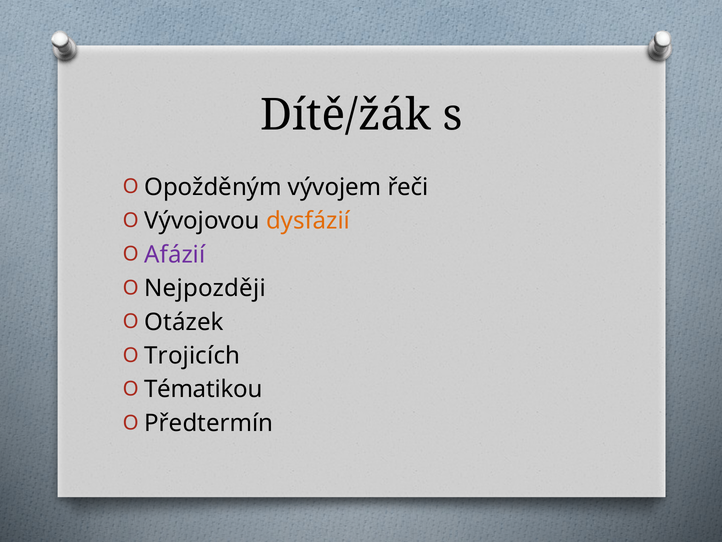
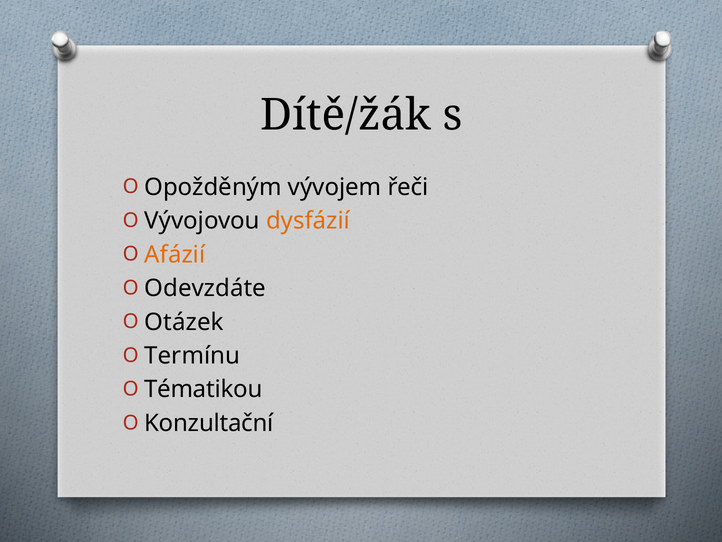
Afázií colour: purple -> orange
Nejpozději: Nejpozději -> Odevzdáte
Trojicích: Trojicích -> Termínu
Předtermín: Předtermín -> Konzultační
